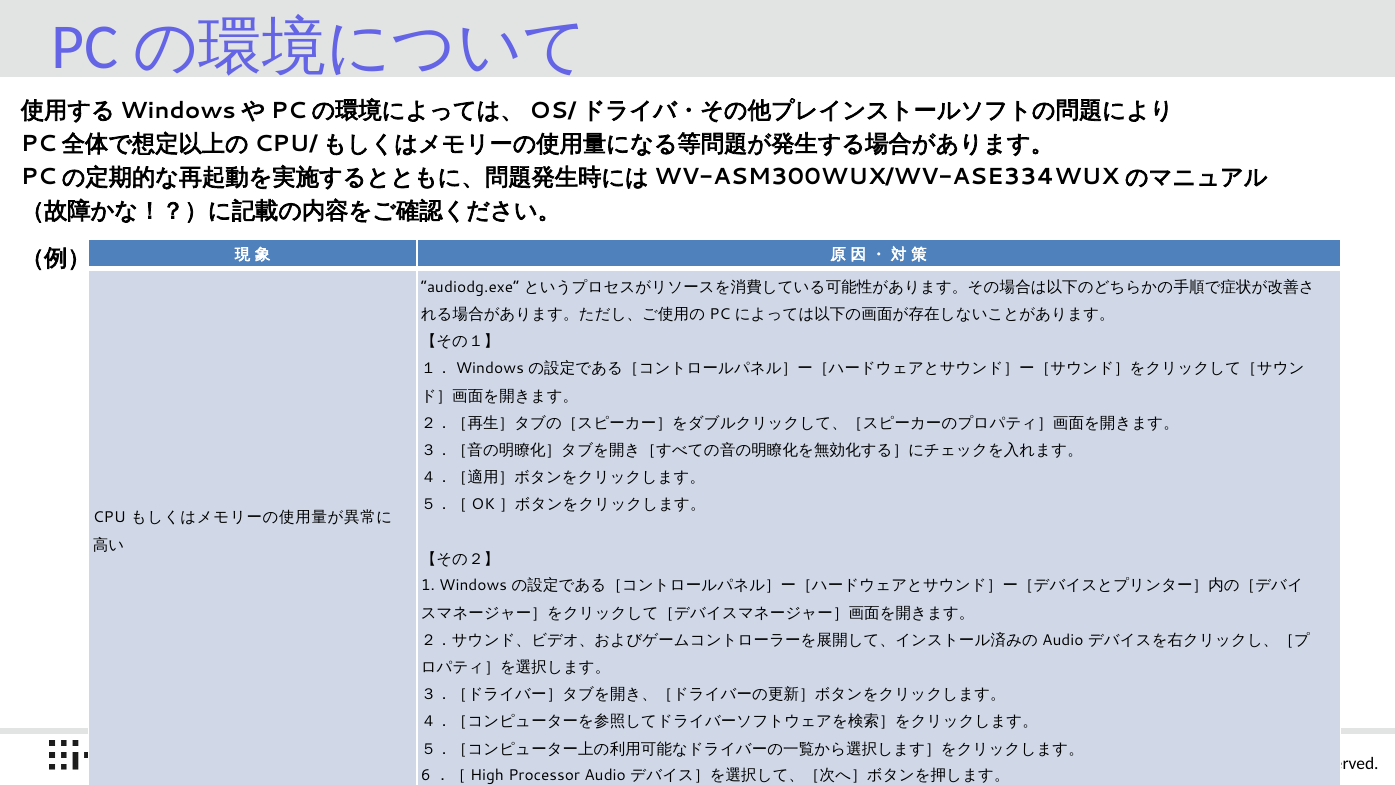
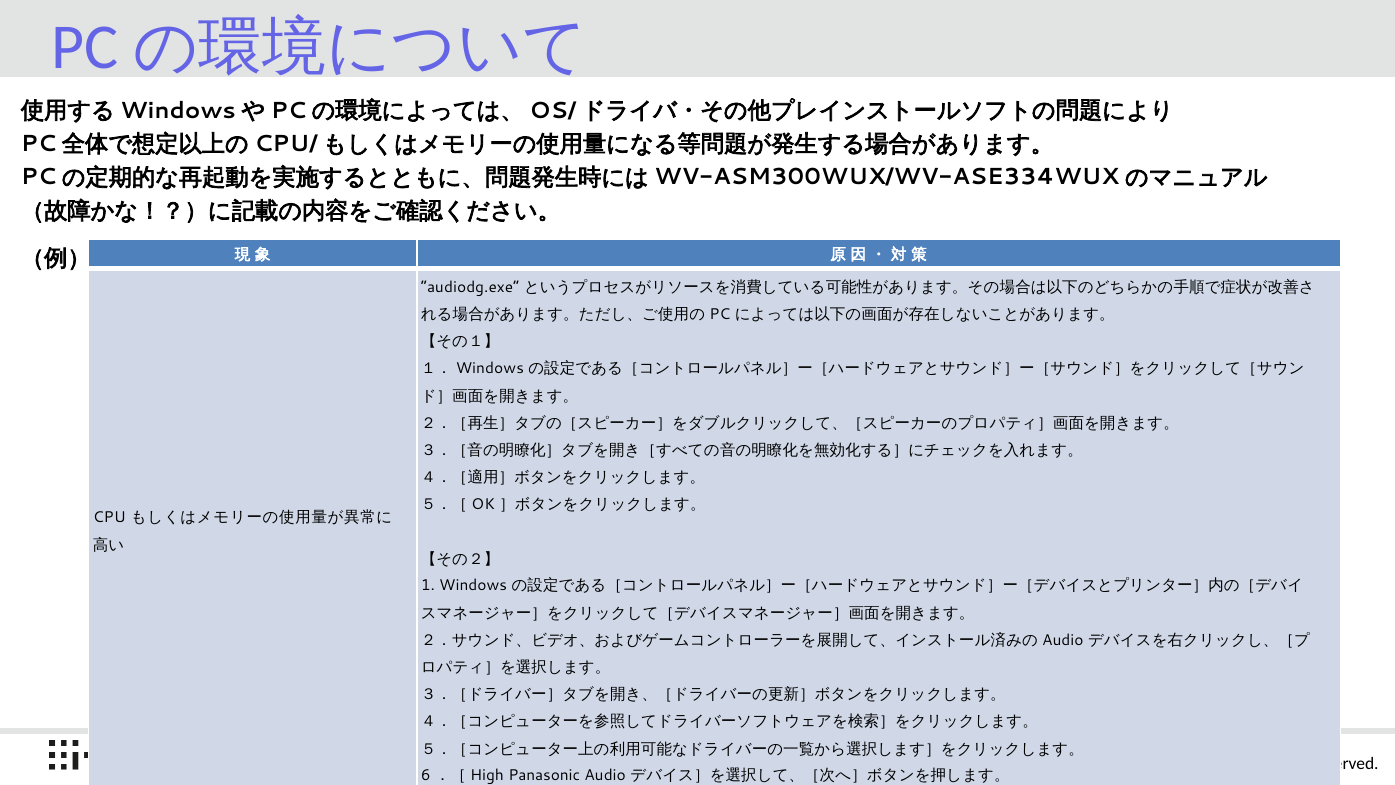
Processor: Processor -> Panasonic
